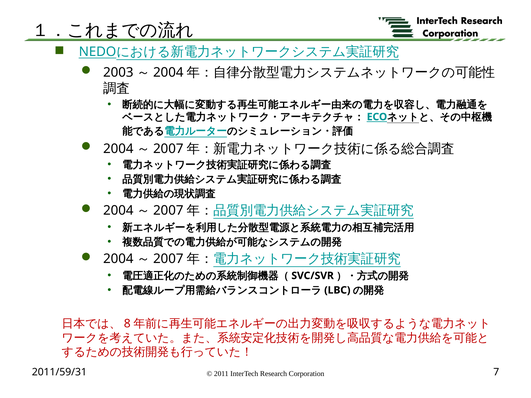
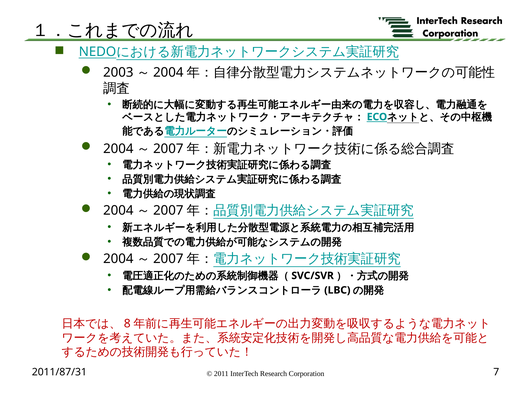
2011/59/31: 2011/59/31 -> 2011/87/31
